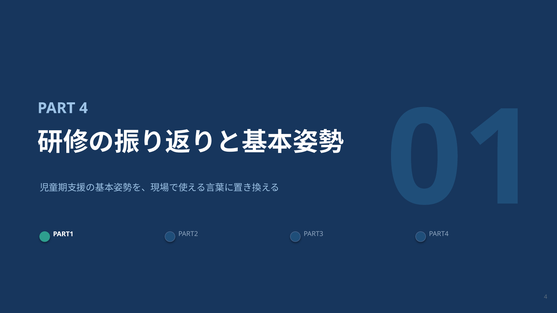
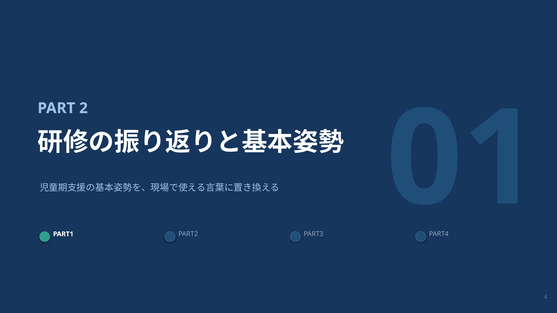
PART 4: 4 -> 2
